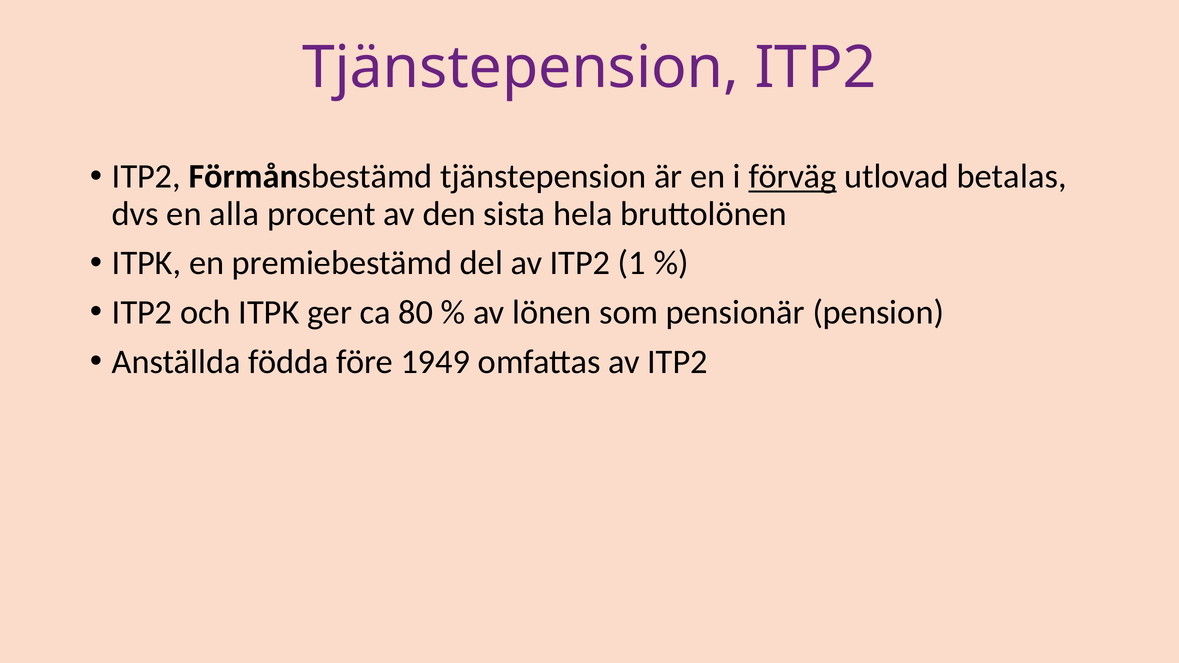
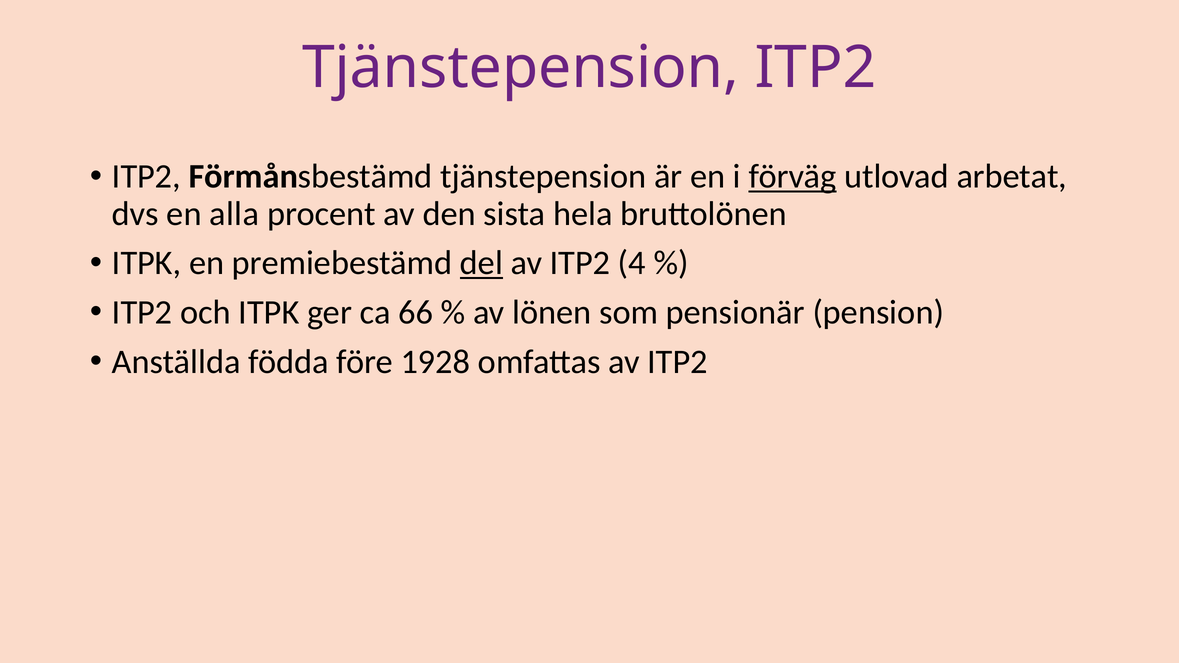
betalas: betalas -> arbetat
del underline: none -> present
1: 1 -> 4
80: 80 -> 66
1949: 1949 -> 1928
